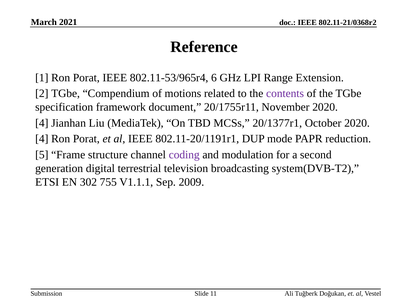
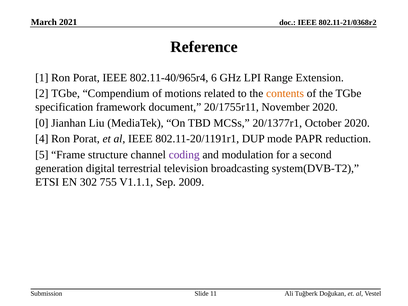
802.11-53/965r4: 802.11-53/965r4 -> 802.11-40/965r4
contents colour: purple -> orange
4 at (42, 123): 4 -> 0
